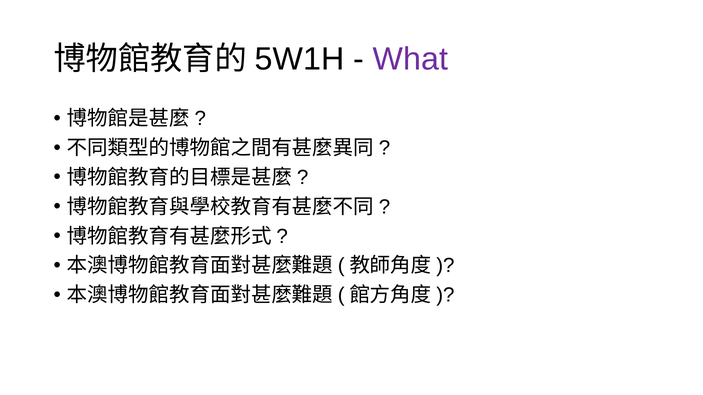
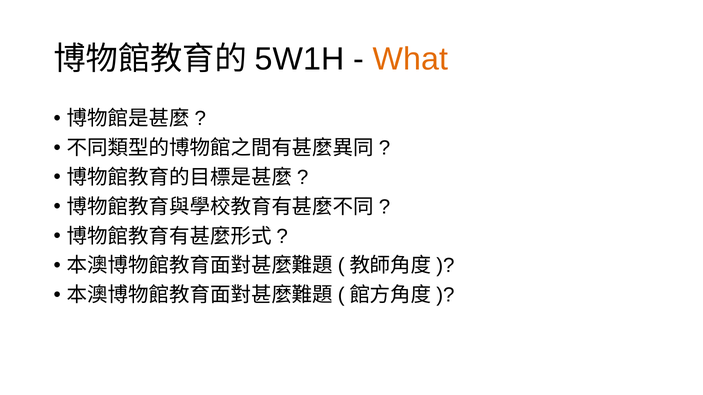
What colour: purple -> orange
